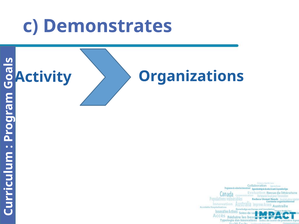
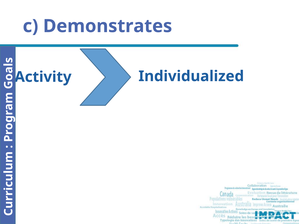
Organizations: Organizations -> Individualized
